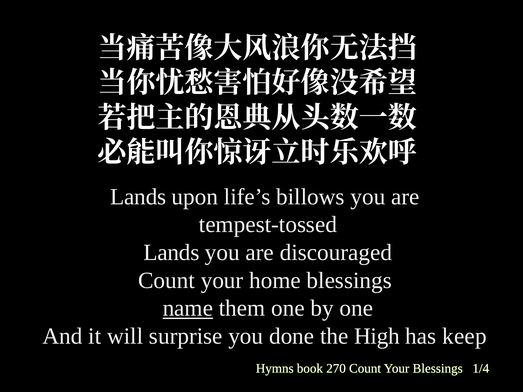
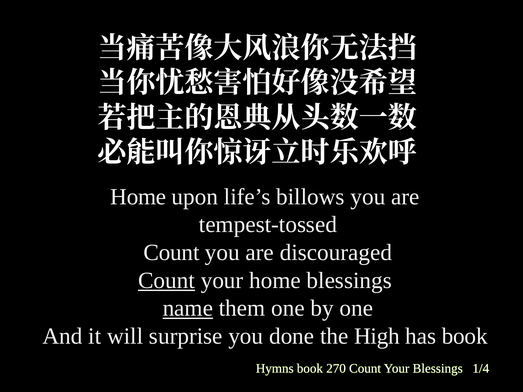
Lands at (138, 197): Lands -> Home
Lands at (172, 253): Lands -> Count
Count at (166, 281) underline: none -> present
has keep: keep -> book
